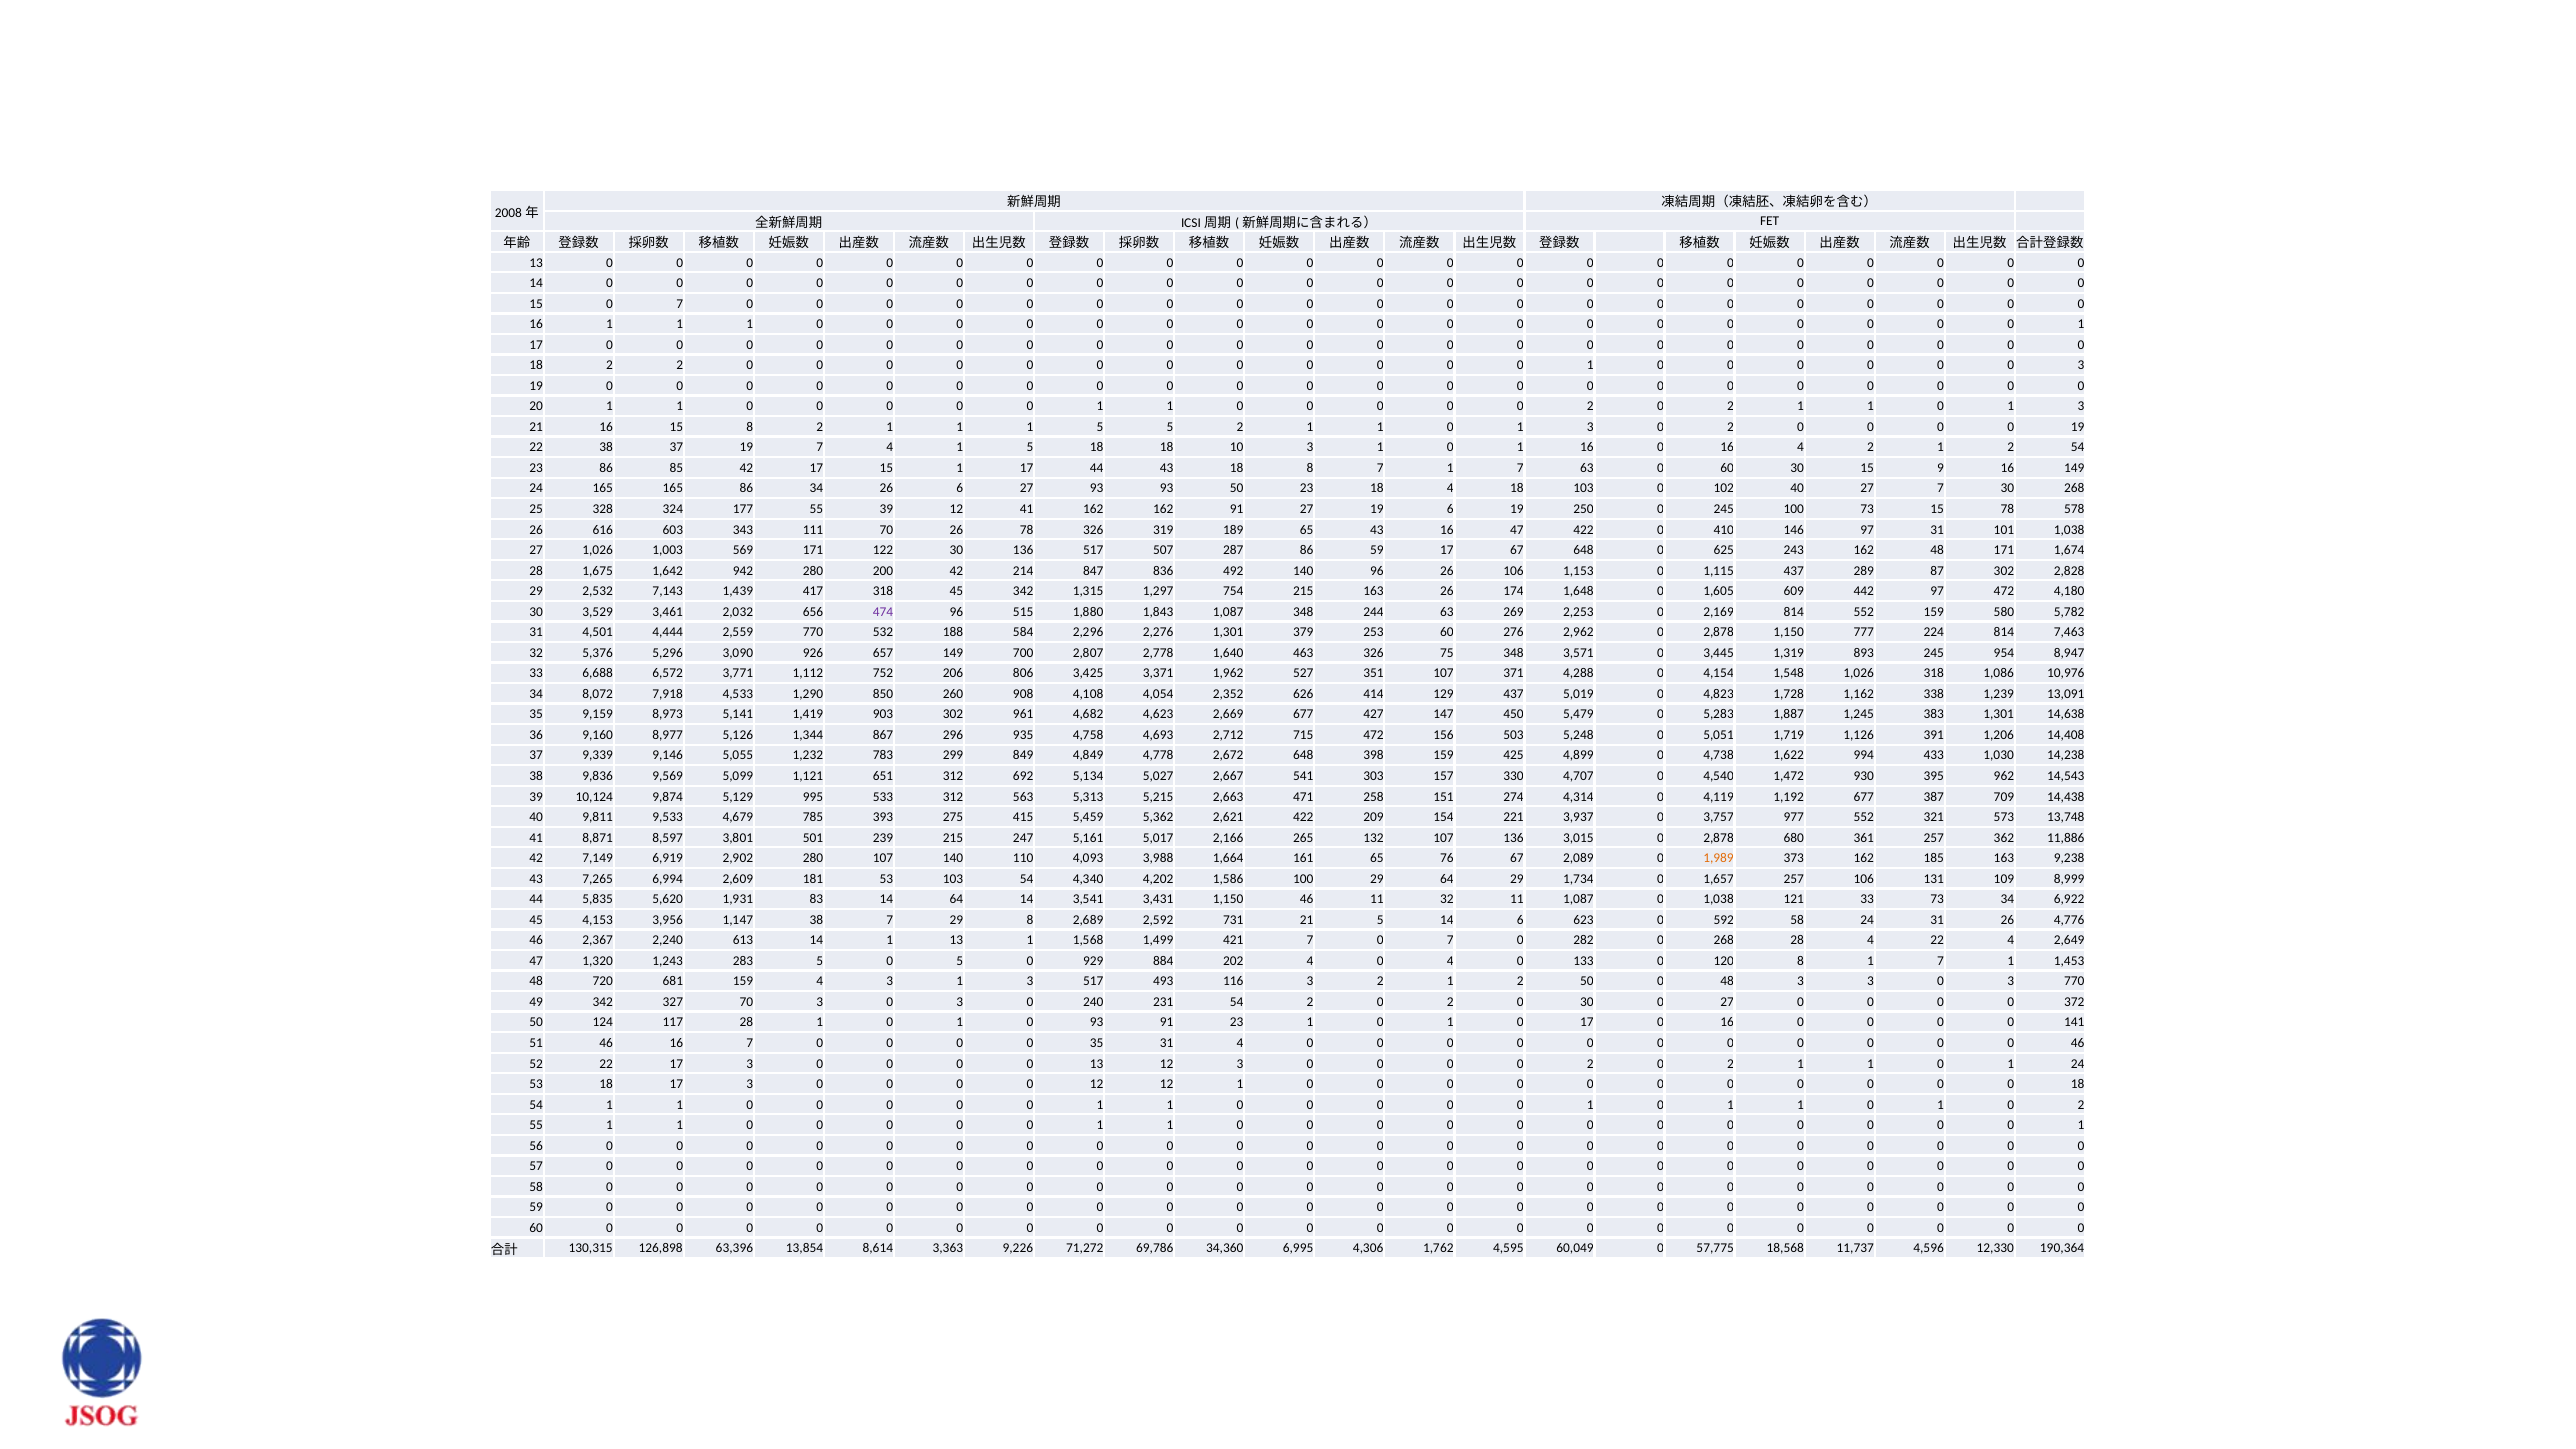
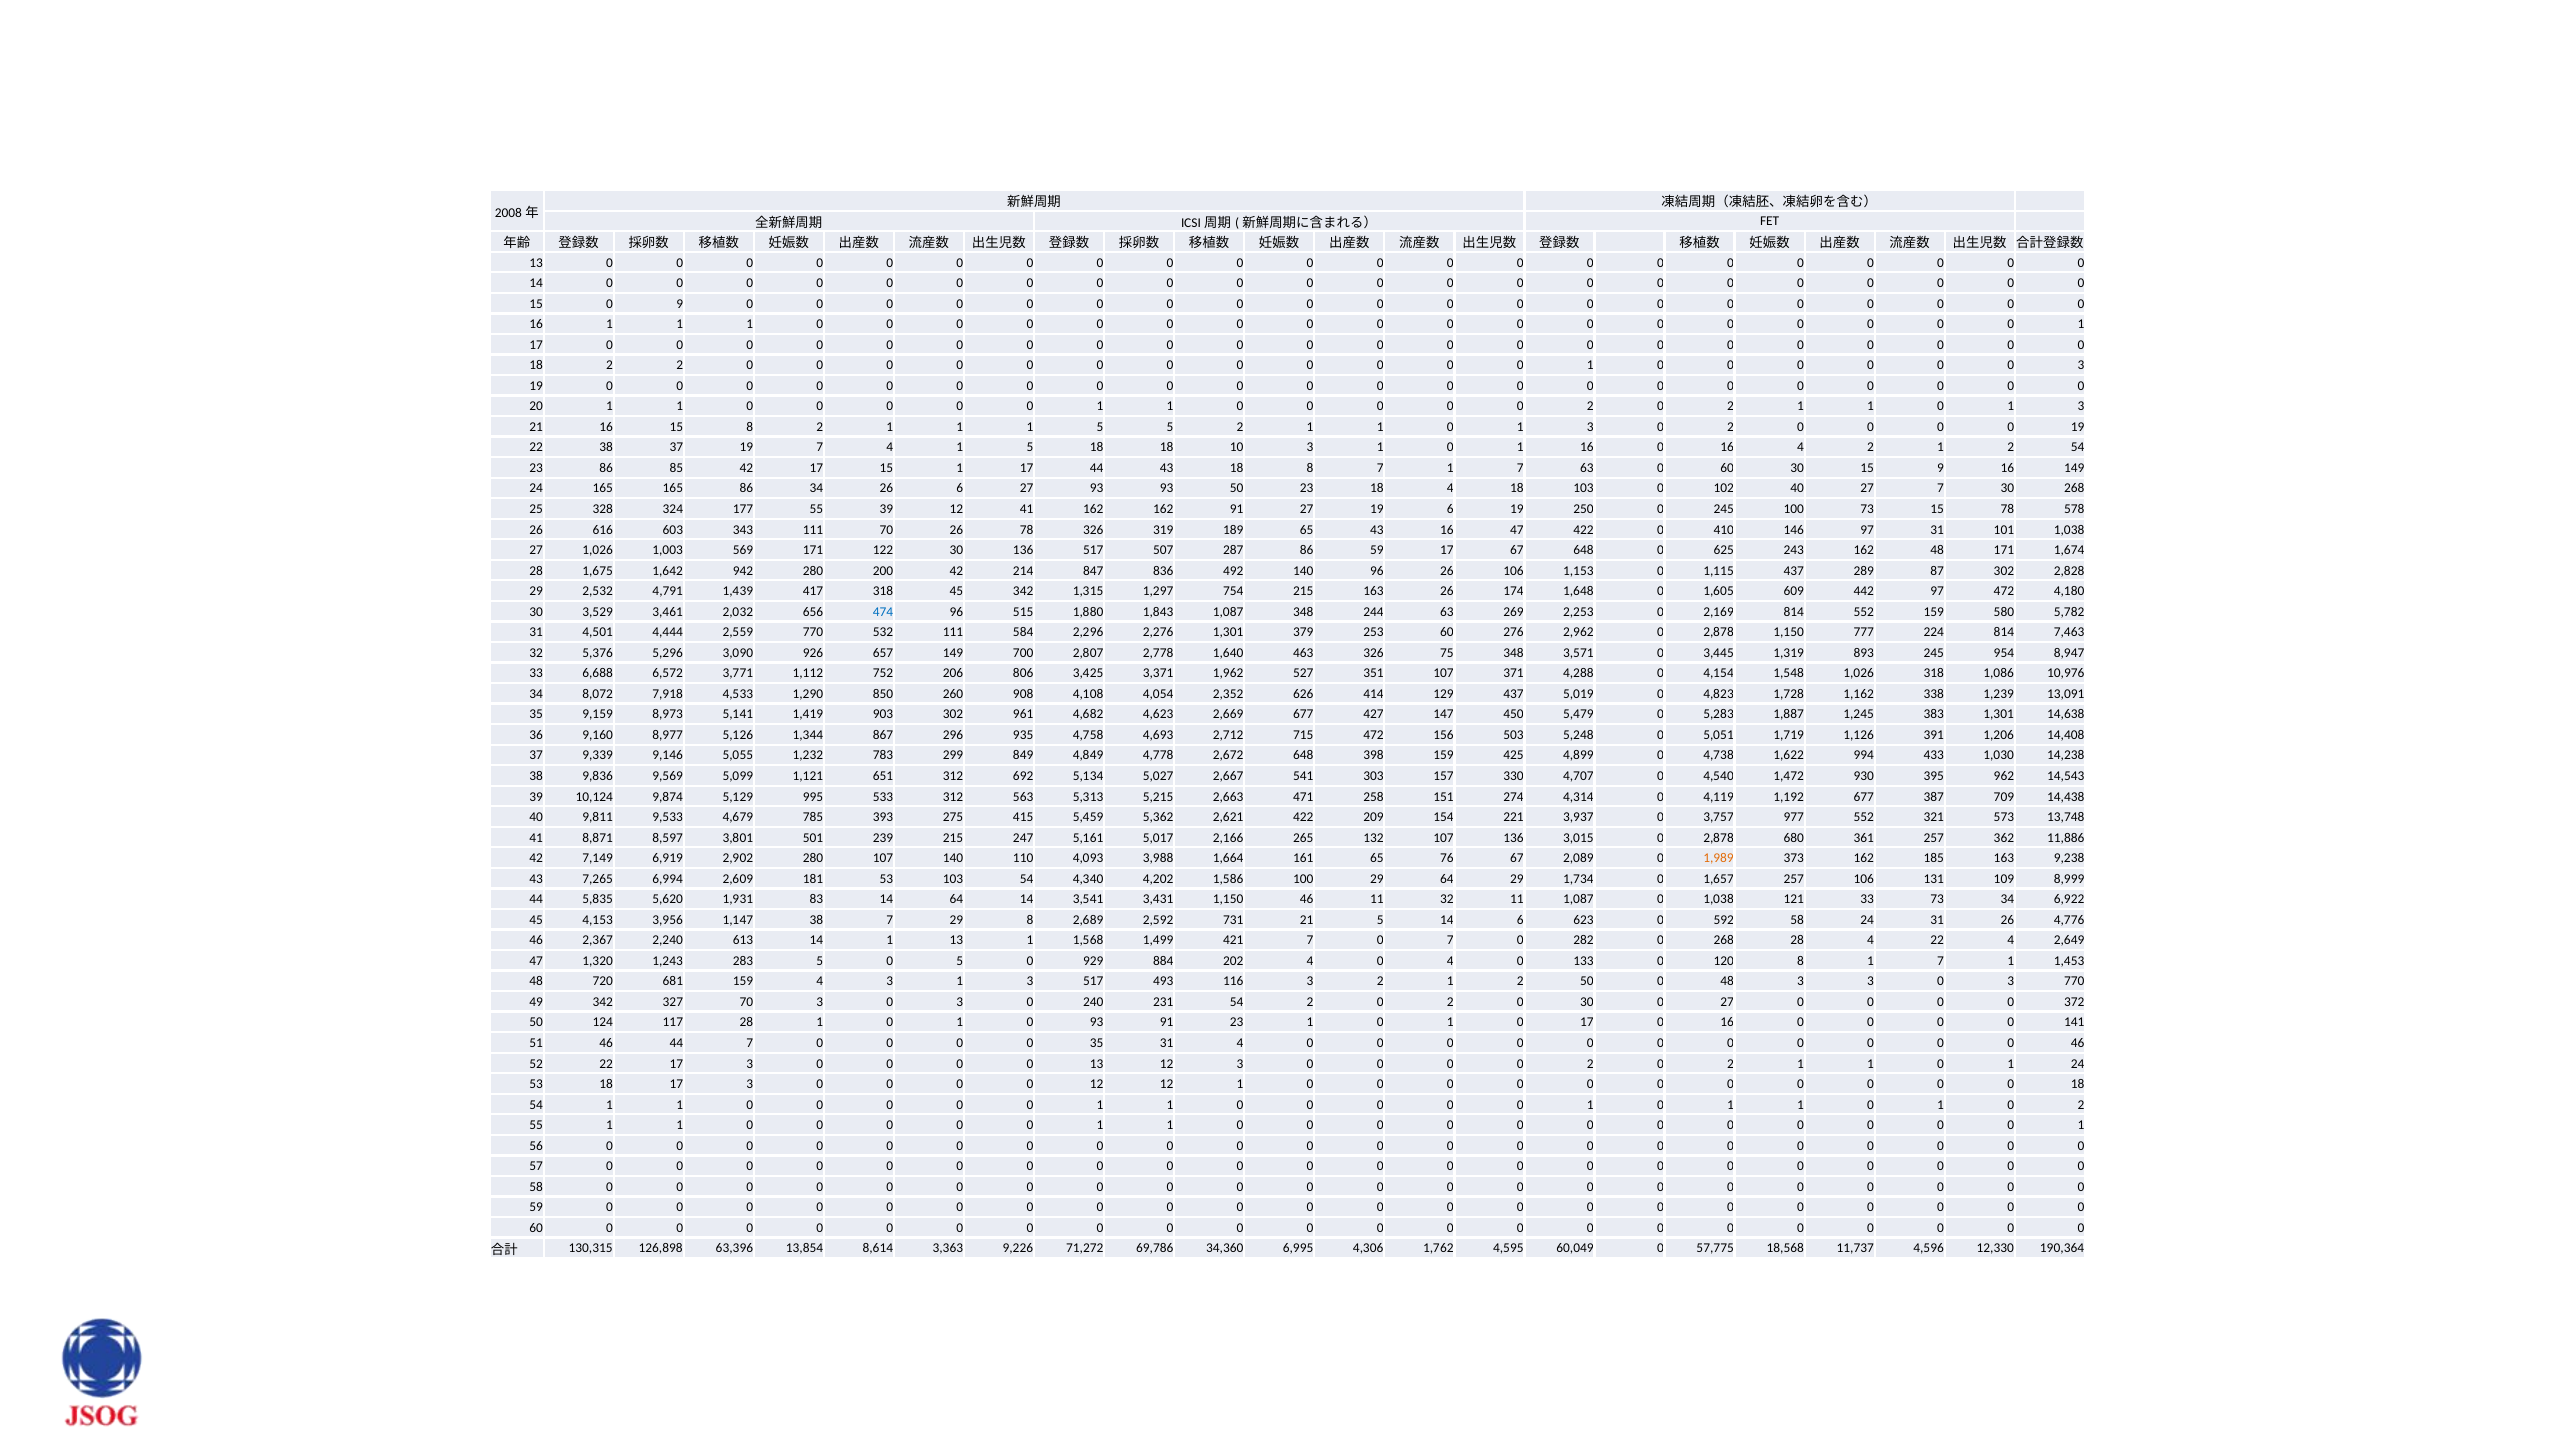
15 0 7: 7 -> 9
7,143: 7,143 -> 4,791
474 colour: purple -> blue
532 188: 188 -> 111
46 16: 16 -> 44
